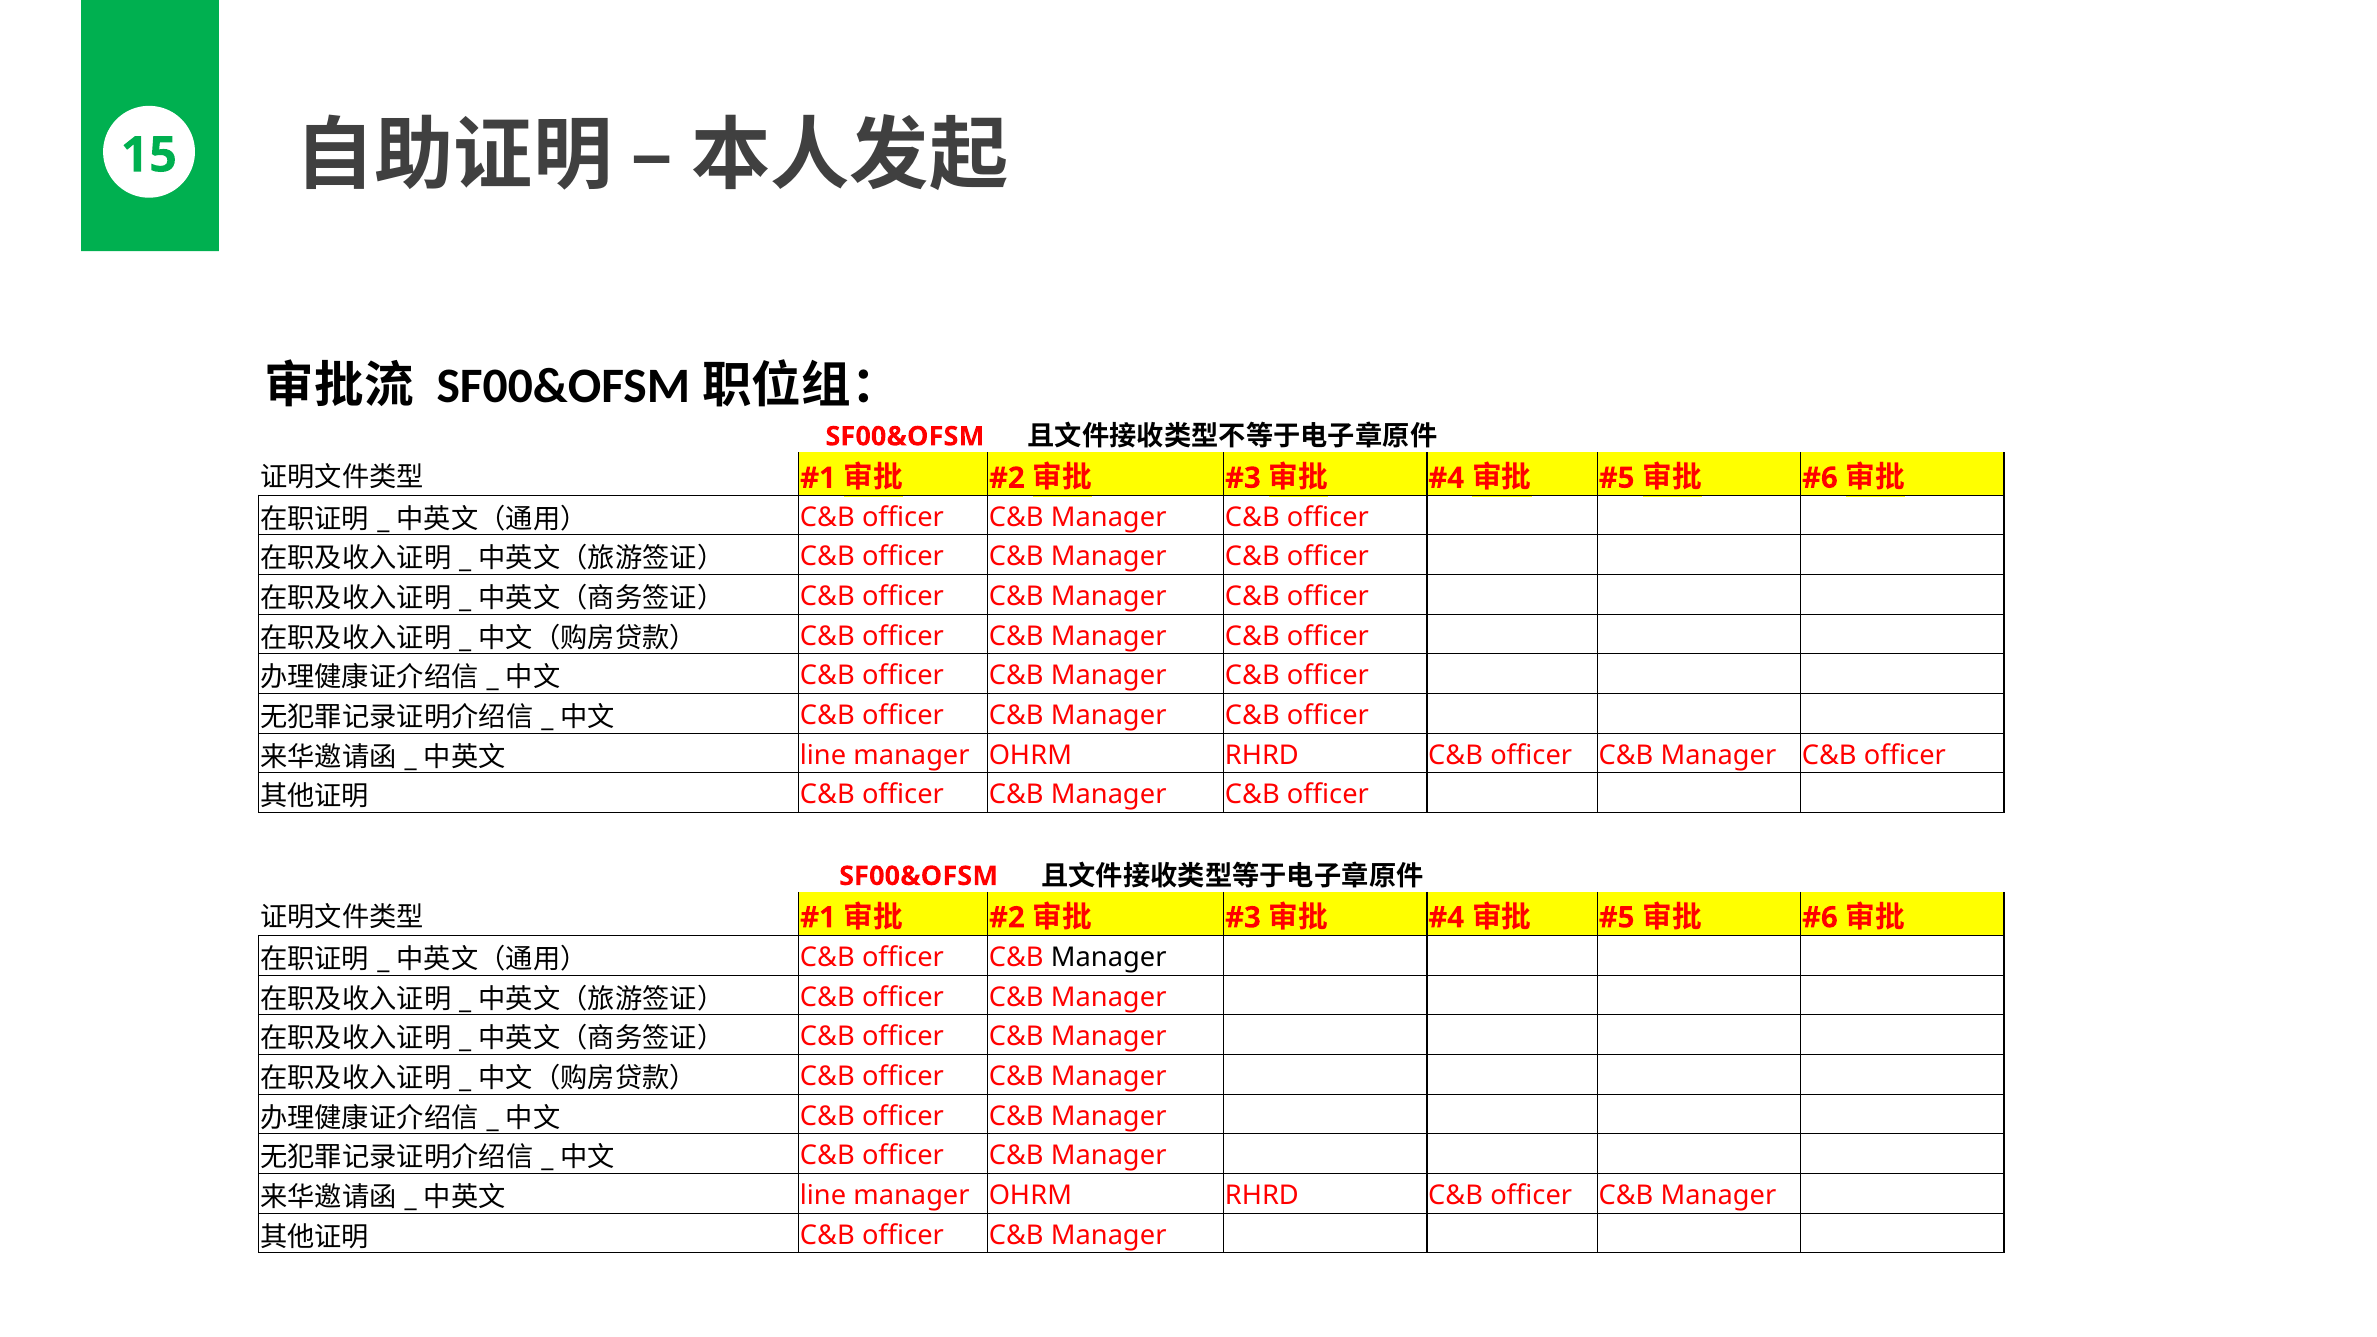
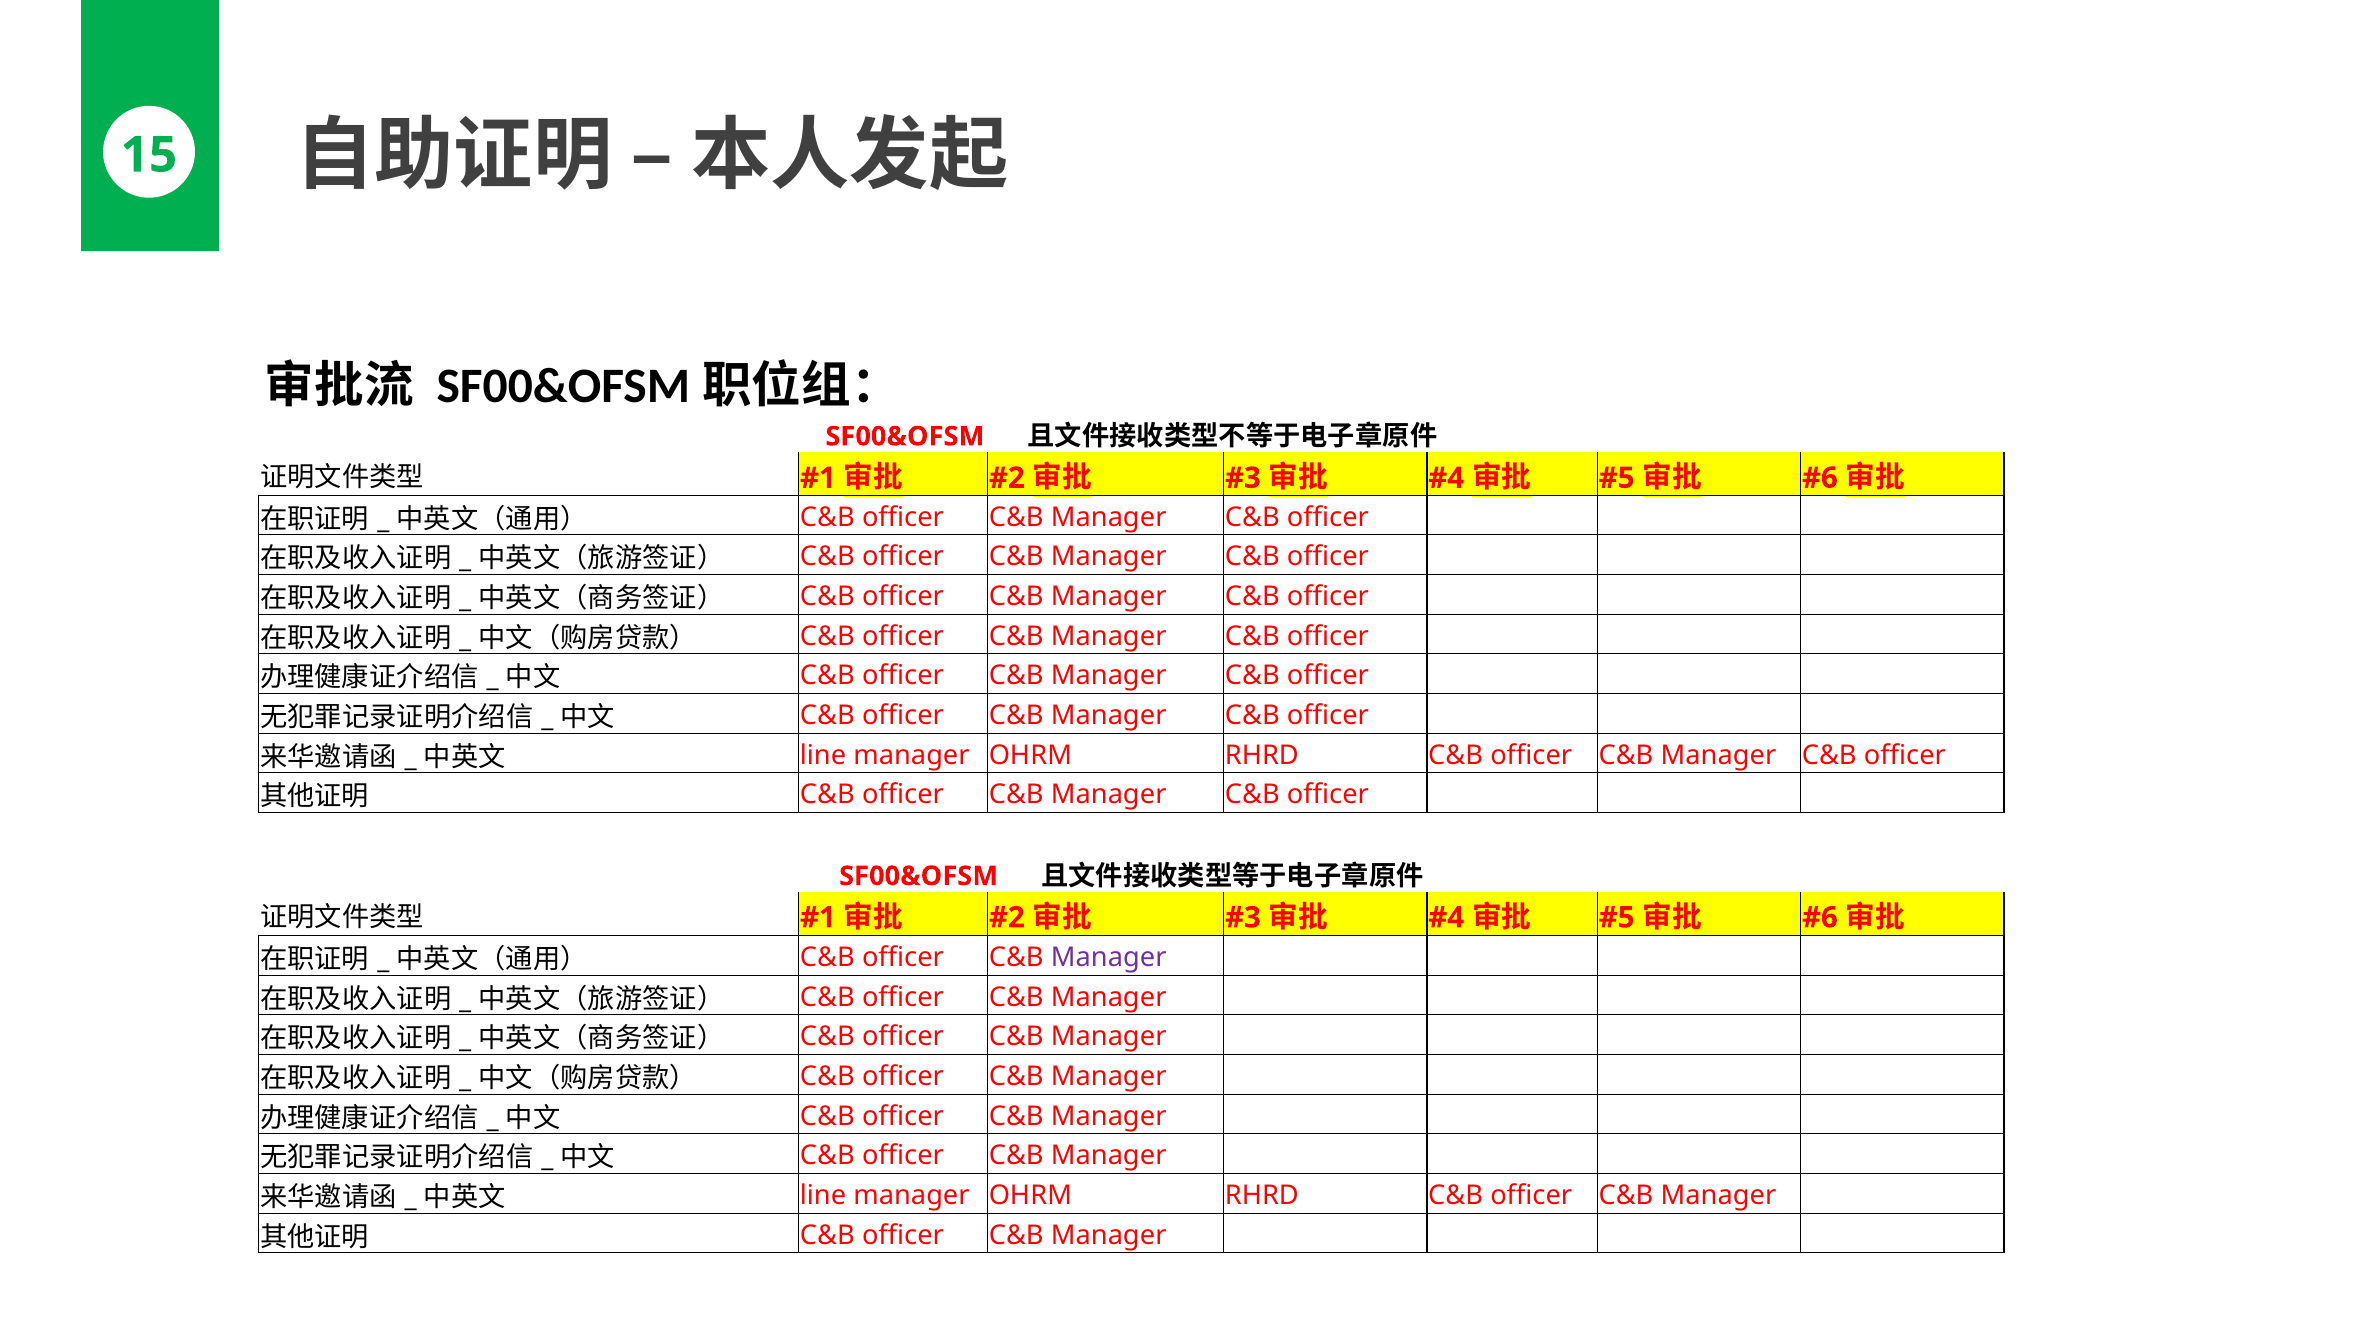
Manager at (1109, 958) colour: black -> purple
